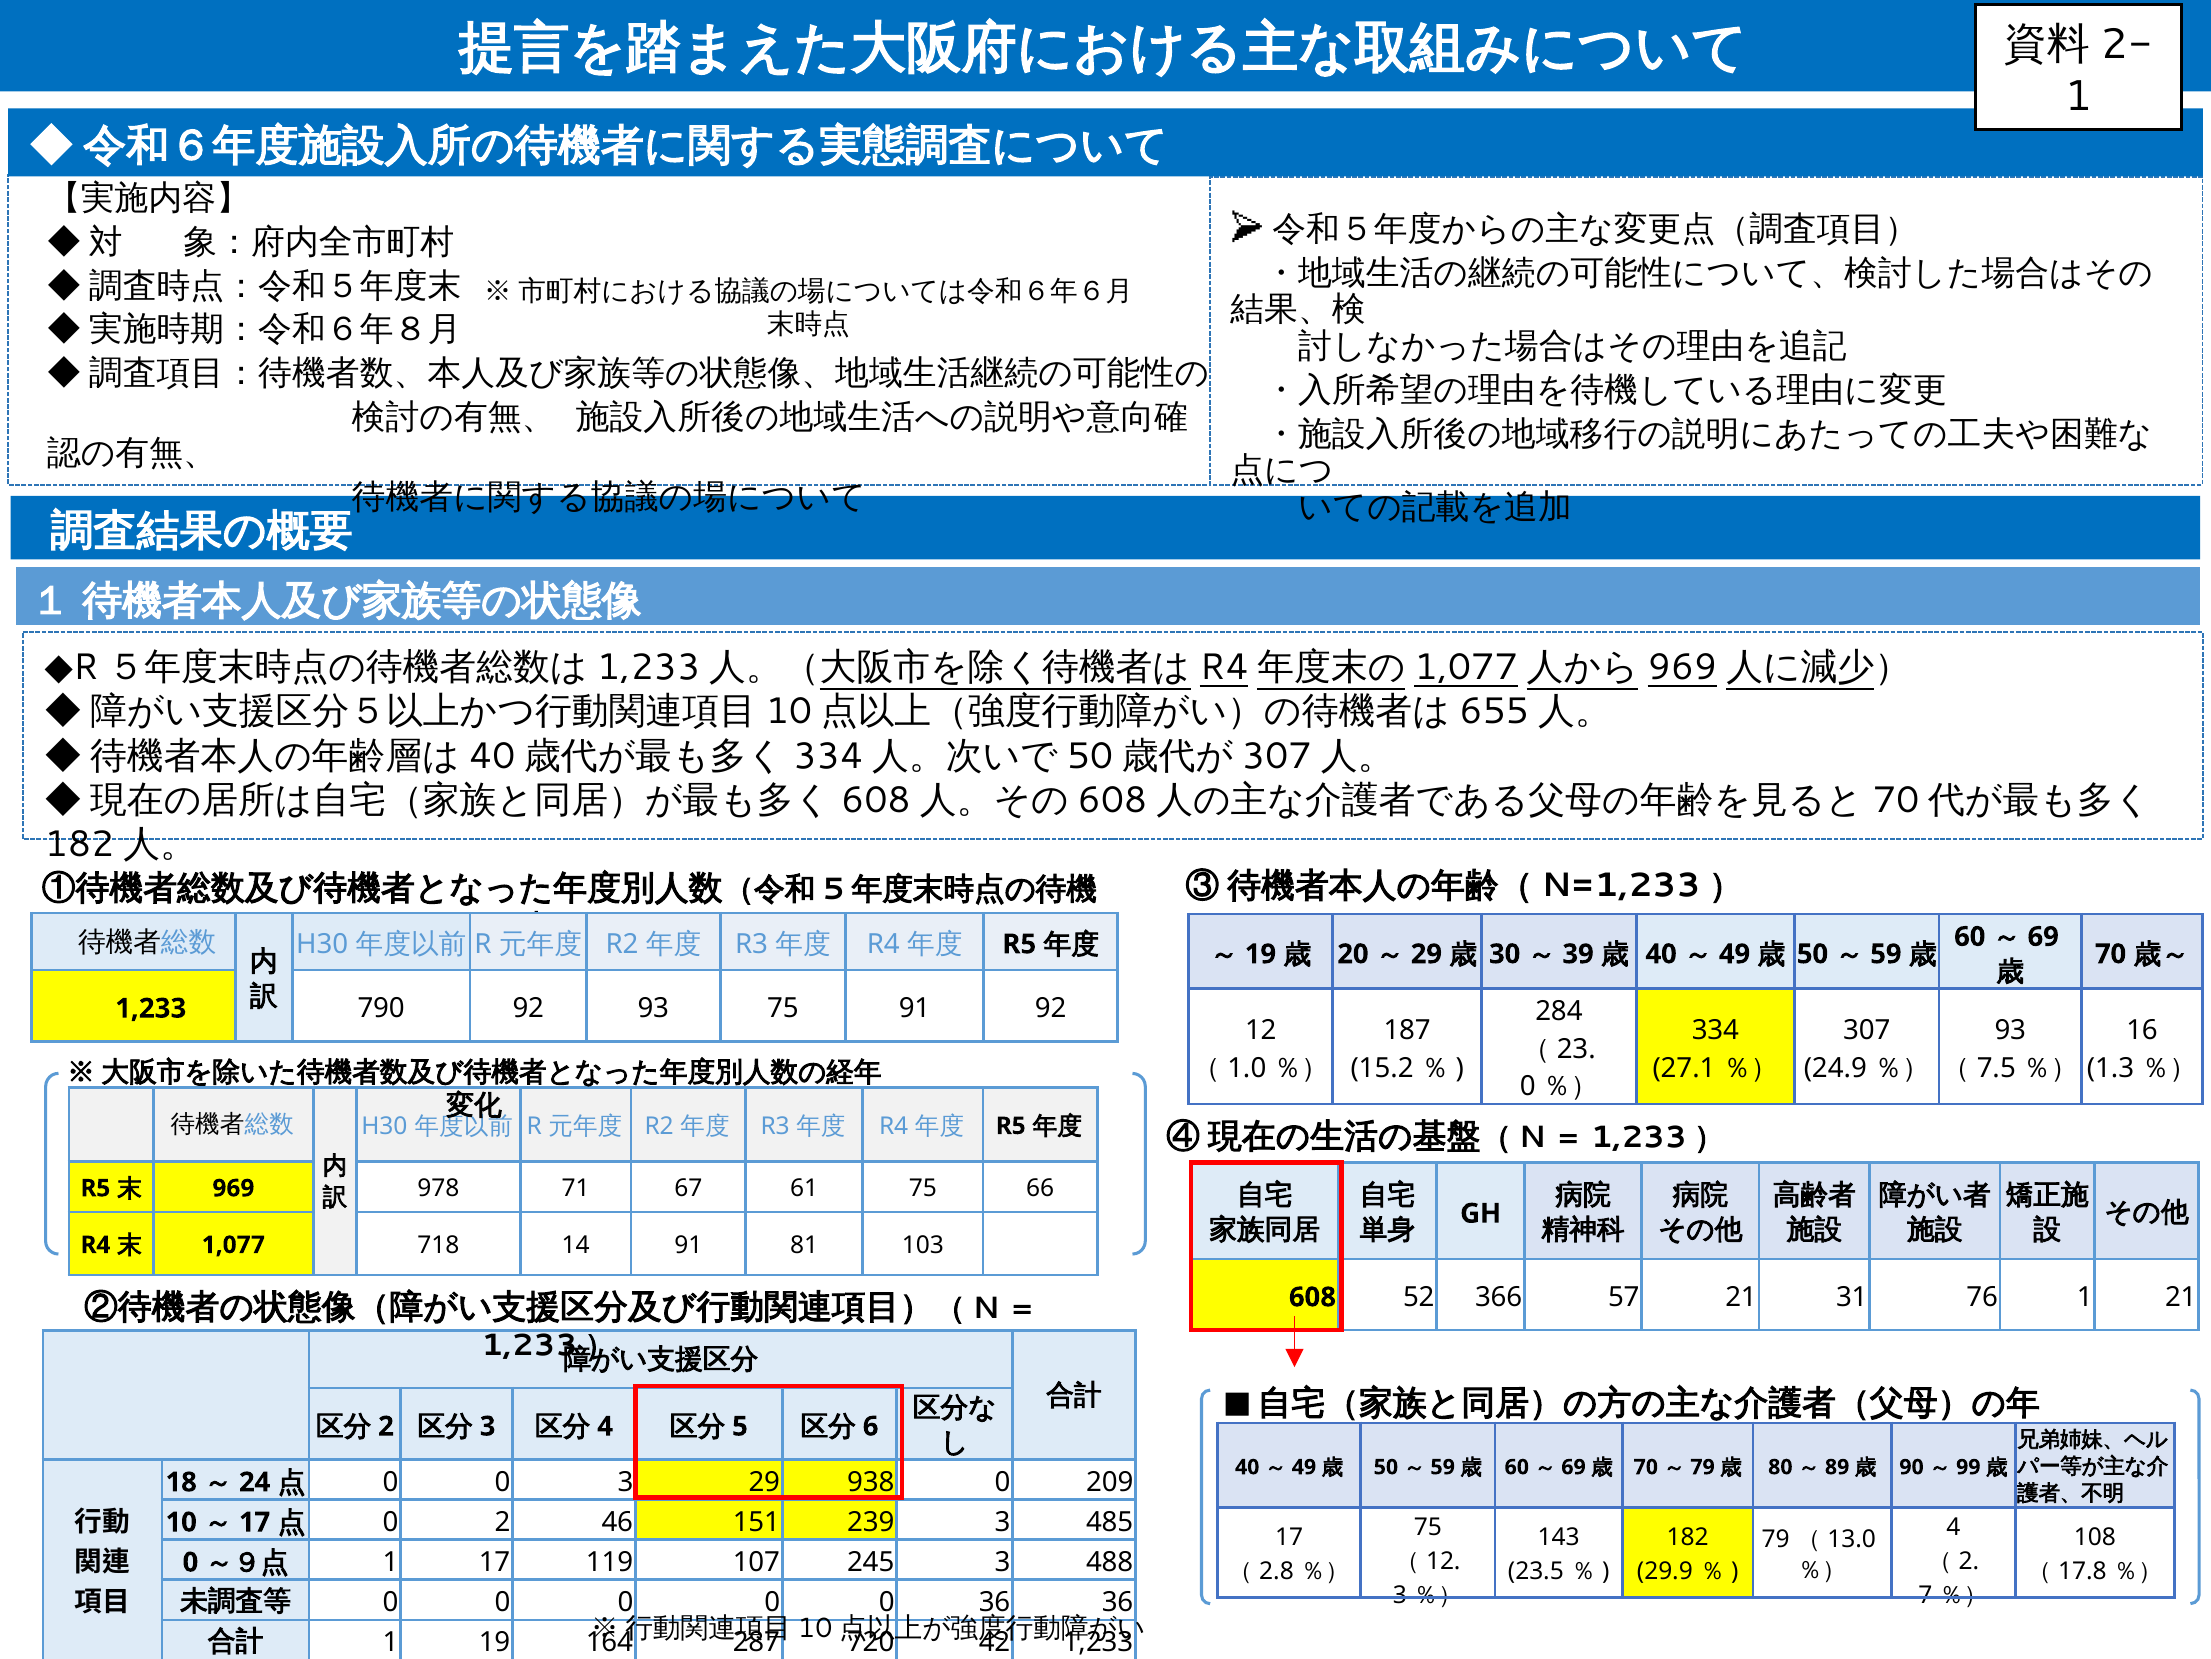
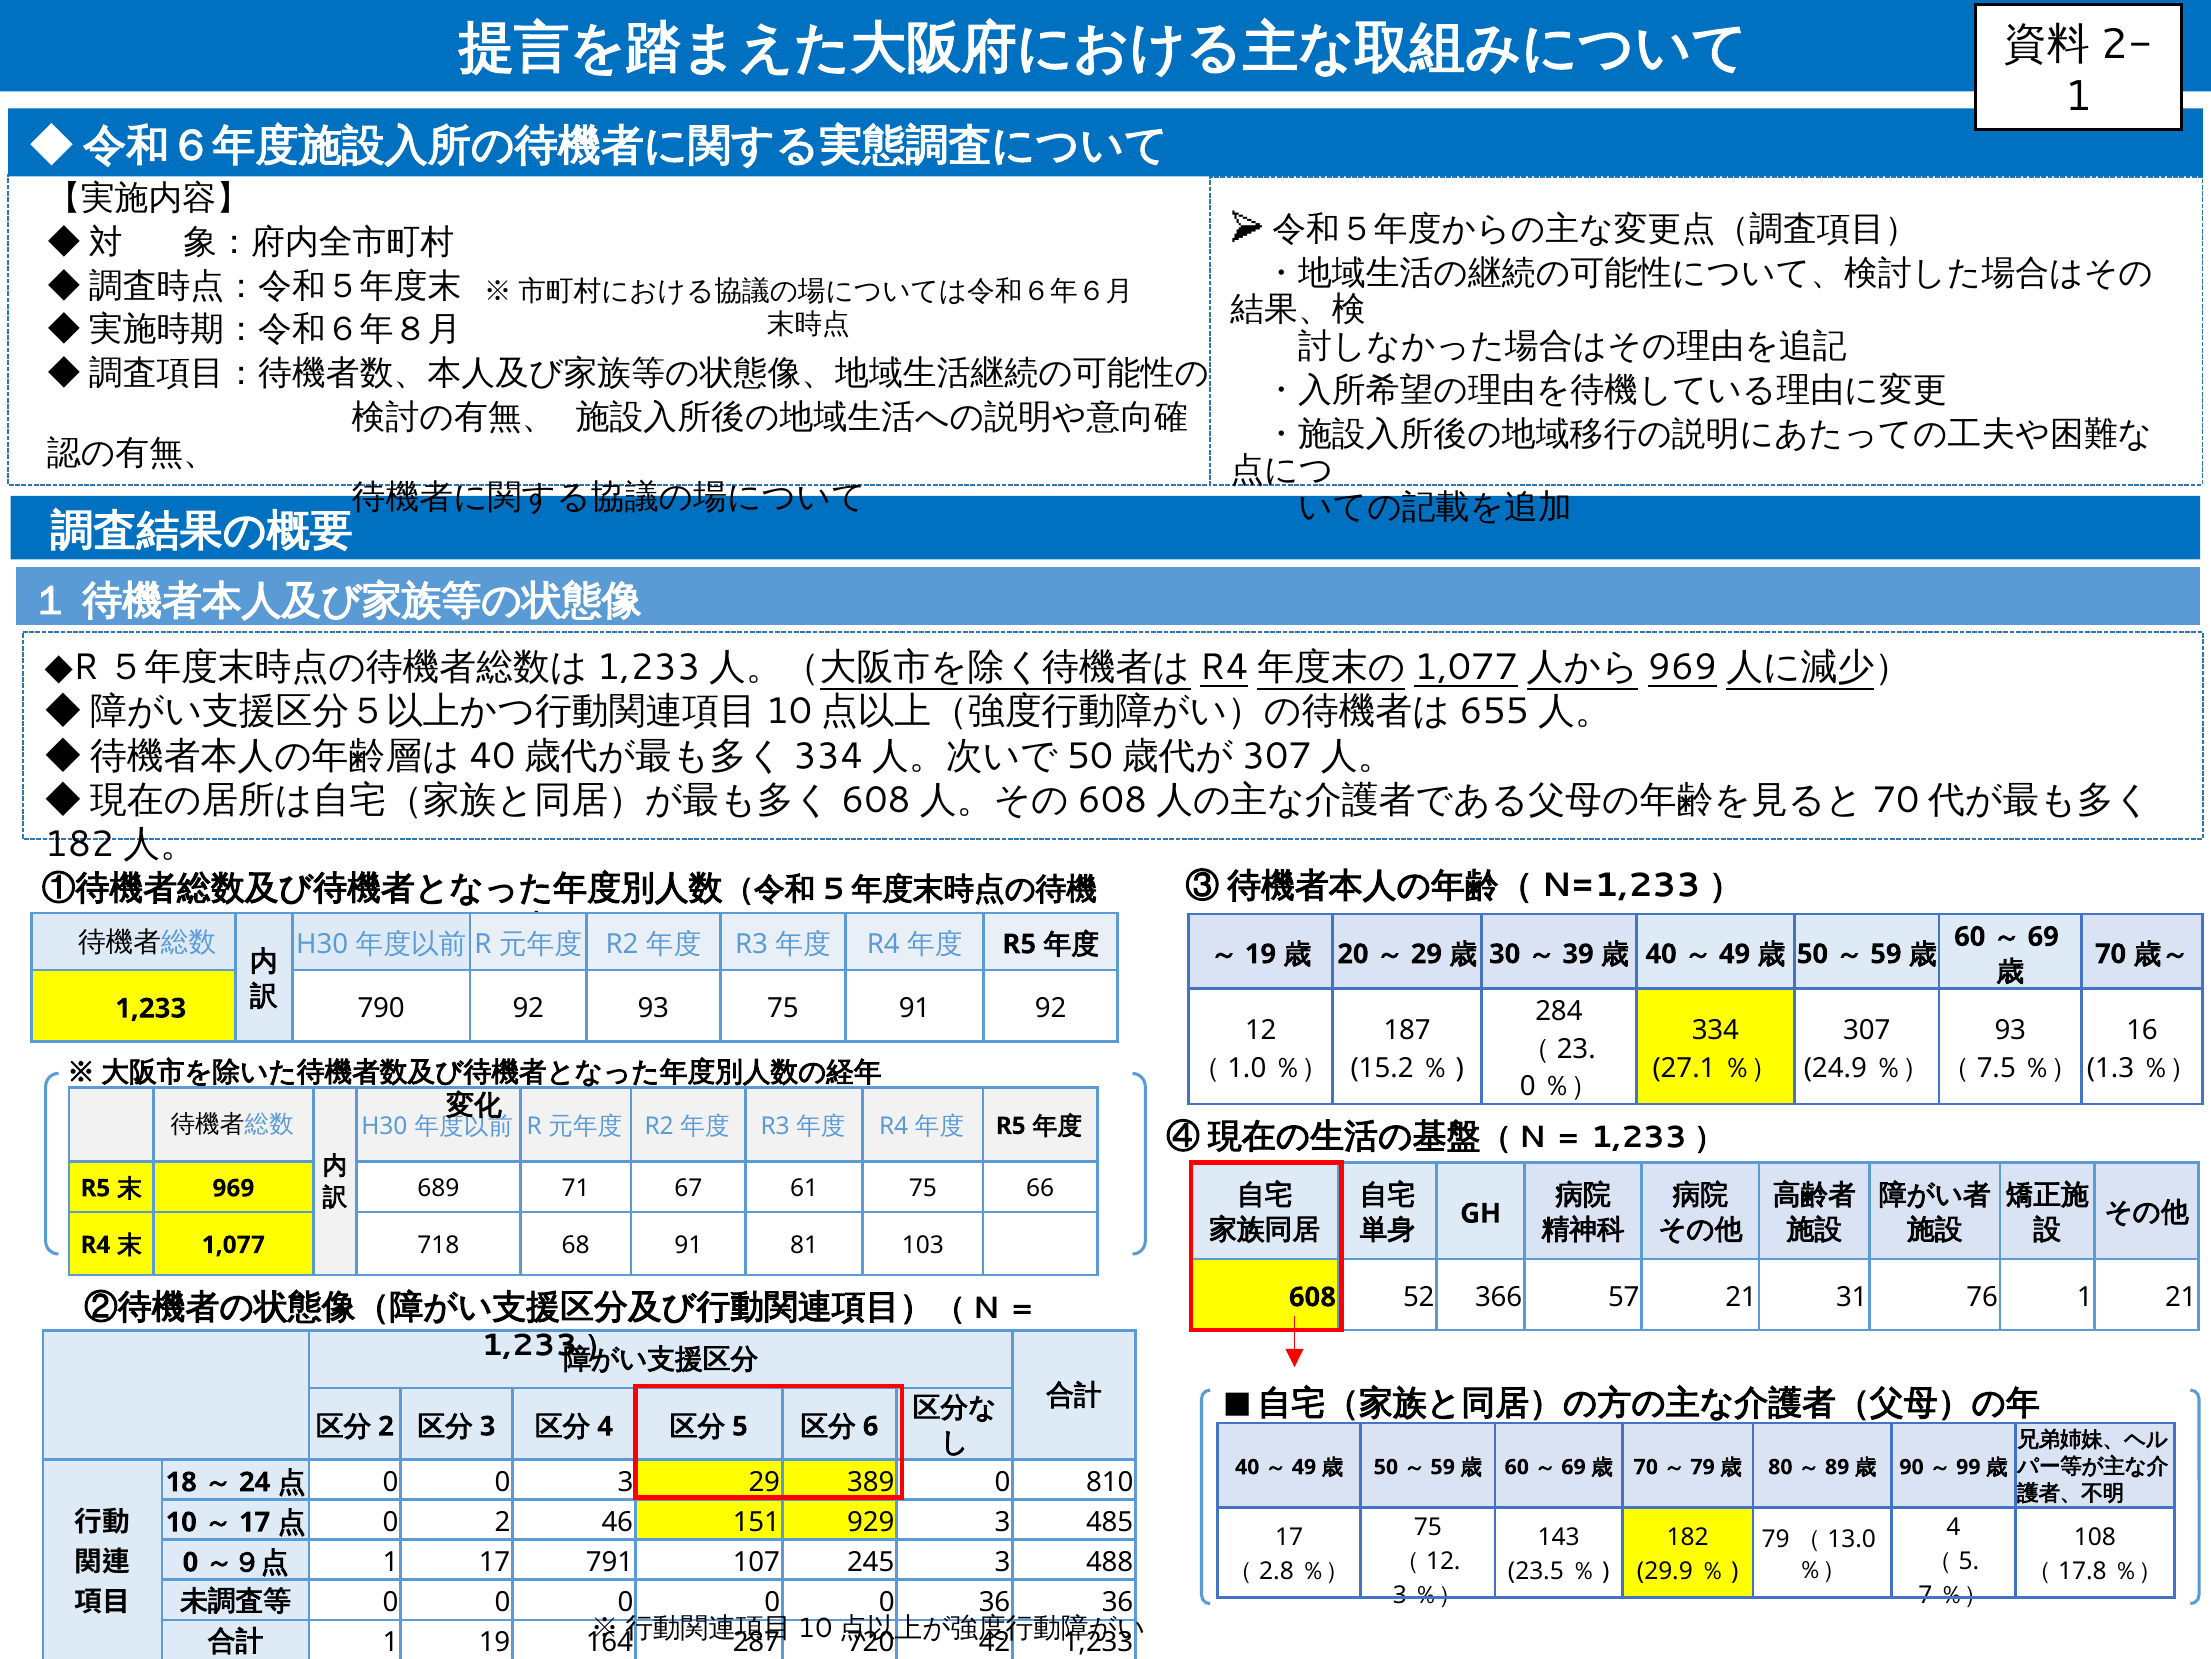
978: 978 -> 689
14: 14 -> 68
938: 938 -> 389
209: 209 -> 810
239: 239 -> 929
2 at (1969, 1561): 2 -> 5
119: 119 -> 791
